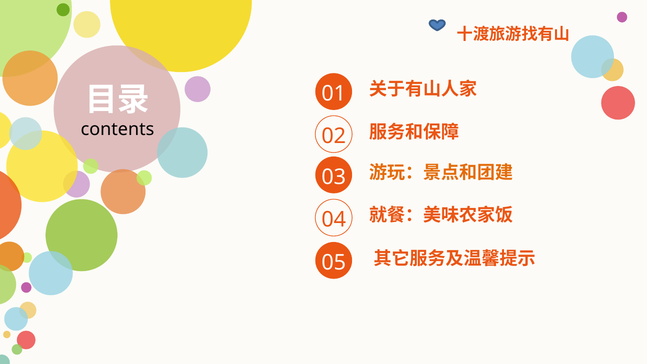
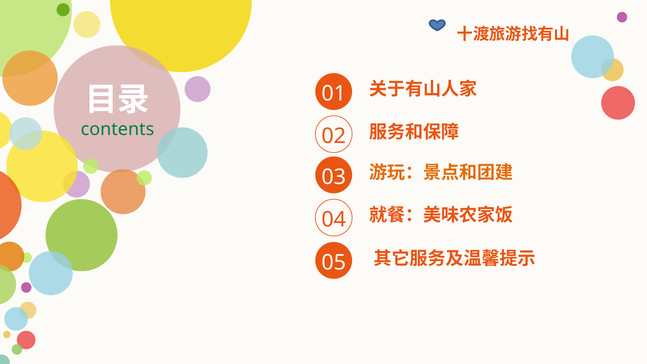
contents colour: black -> green
